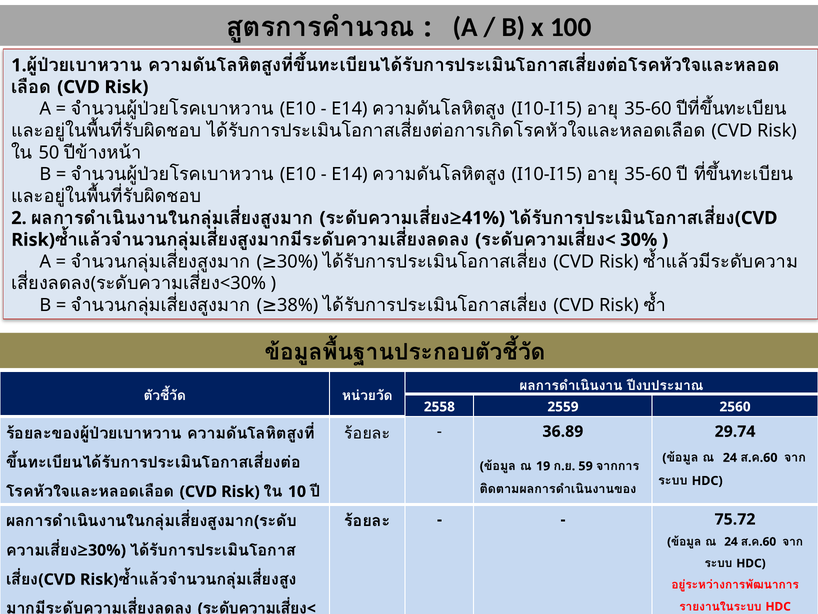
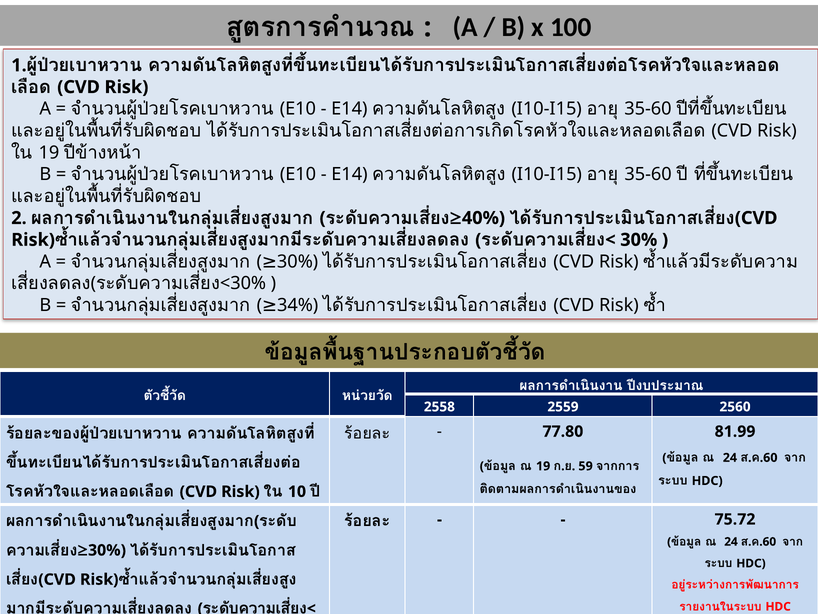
50 at (49, 152): 50 -> 19
41%: 41% -> 40%
38%: 38% -> 34%
29.74: 29.74 -> 81.99
36.89: 36.89 -> 77.80
